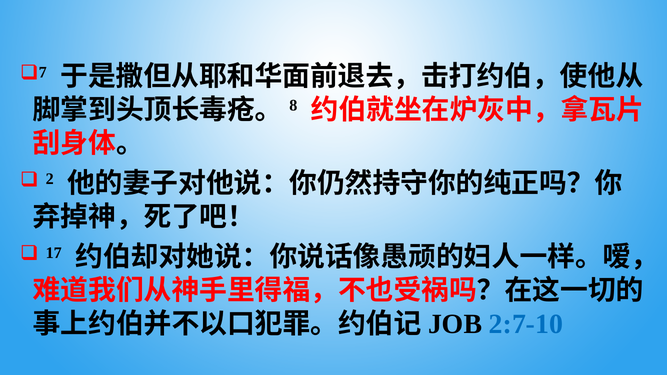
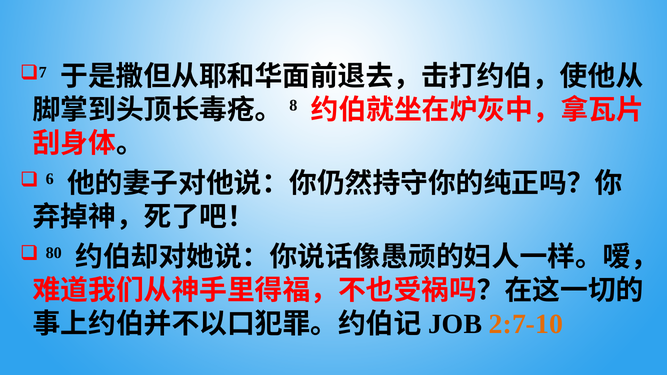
2: 2 -> 6
17: 17 -> 80
2:7-10 colour: blue -> orange
